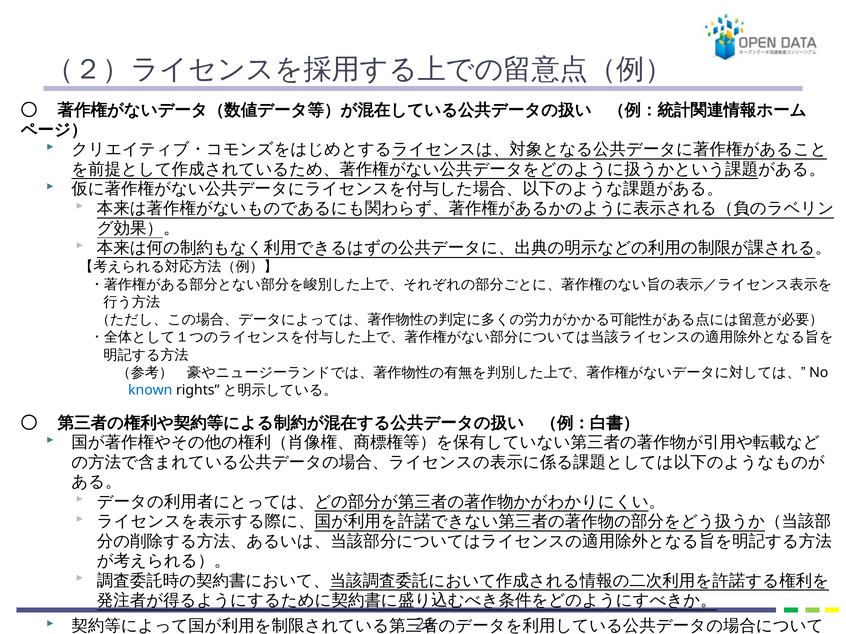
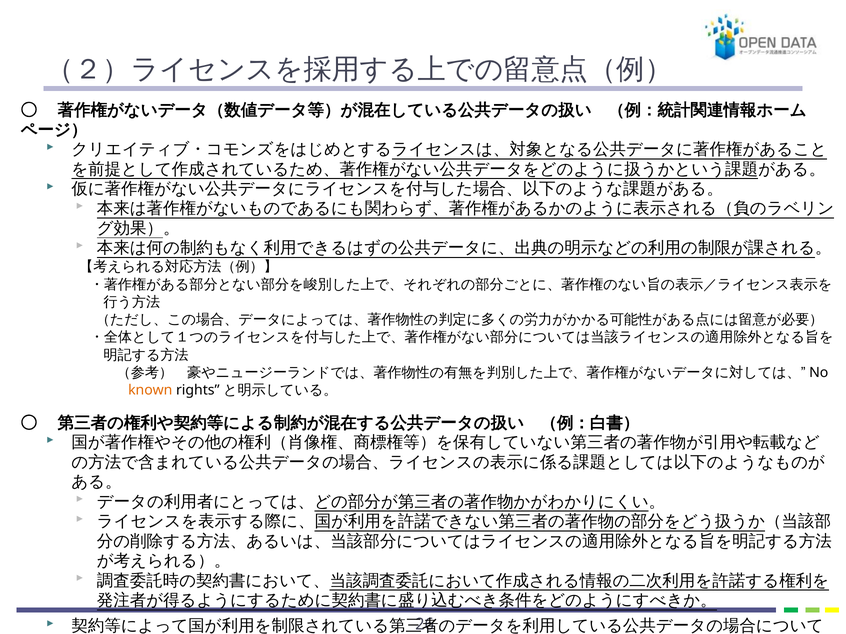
known colour: blue -> orange
